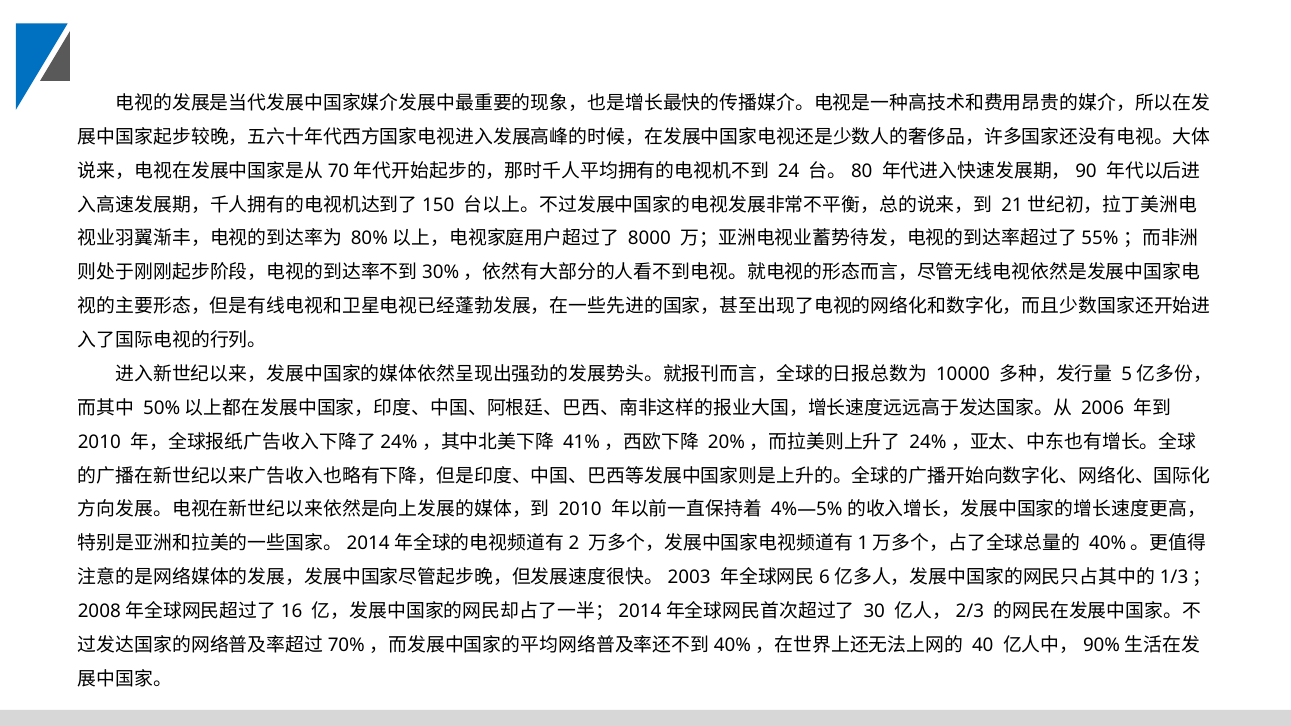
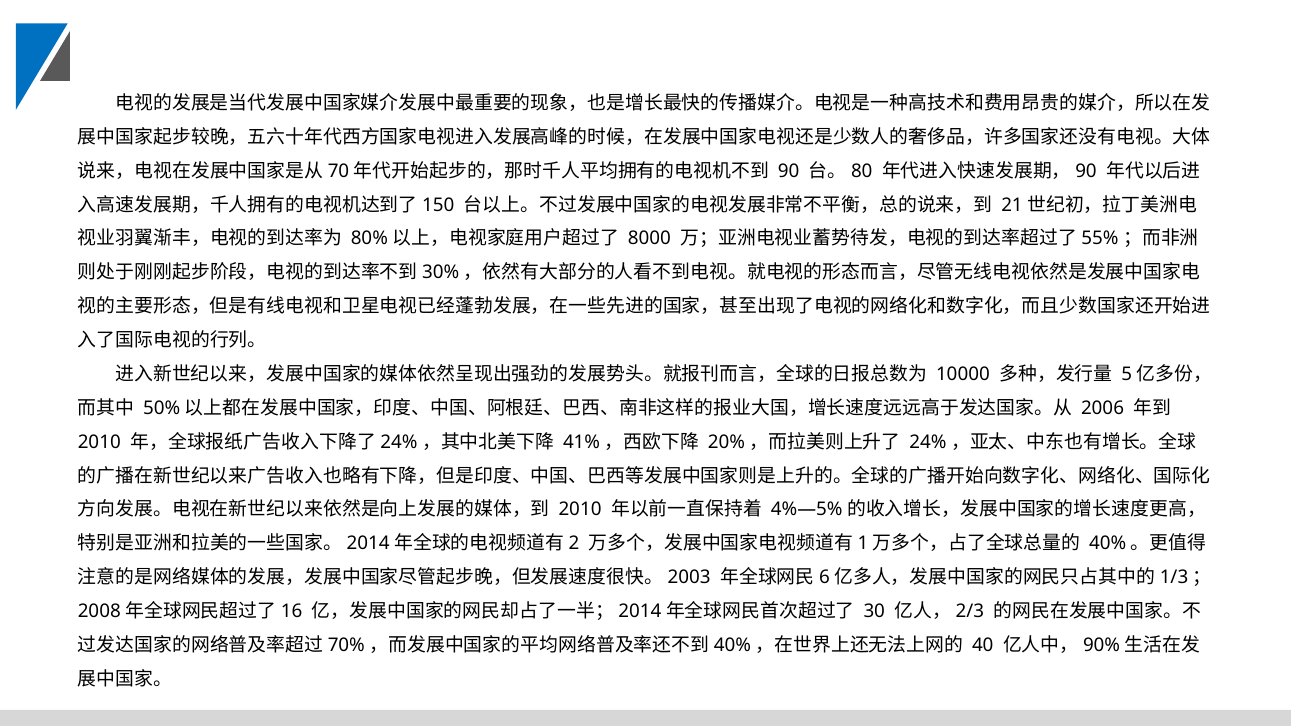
24: 24 -> 90
